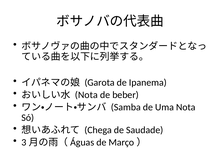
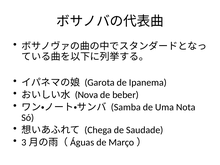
Nota at (86, 95): Nota -> Nova
